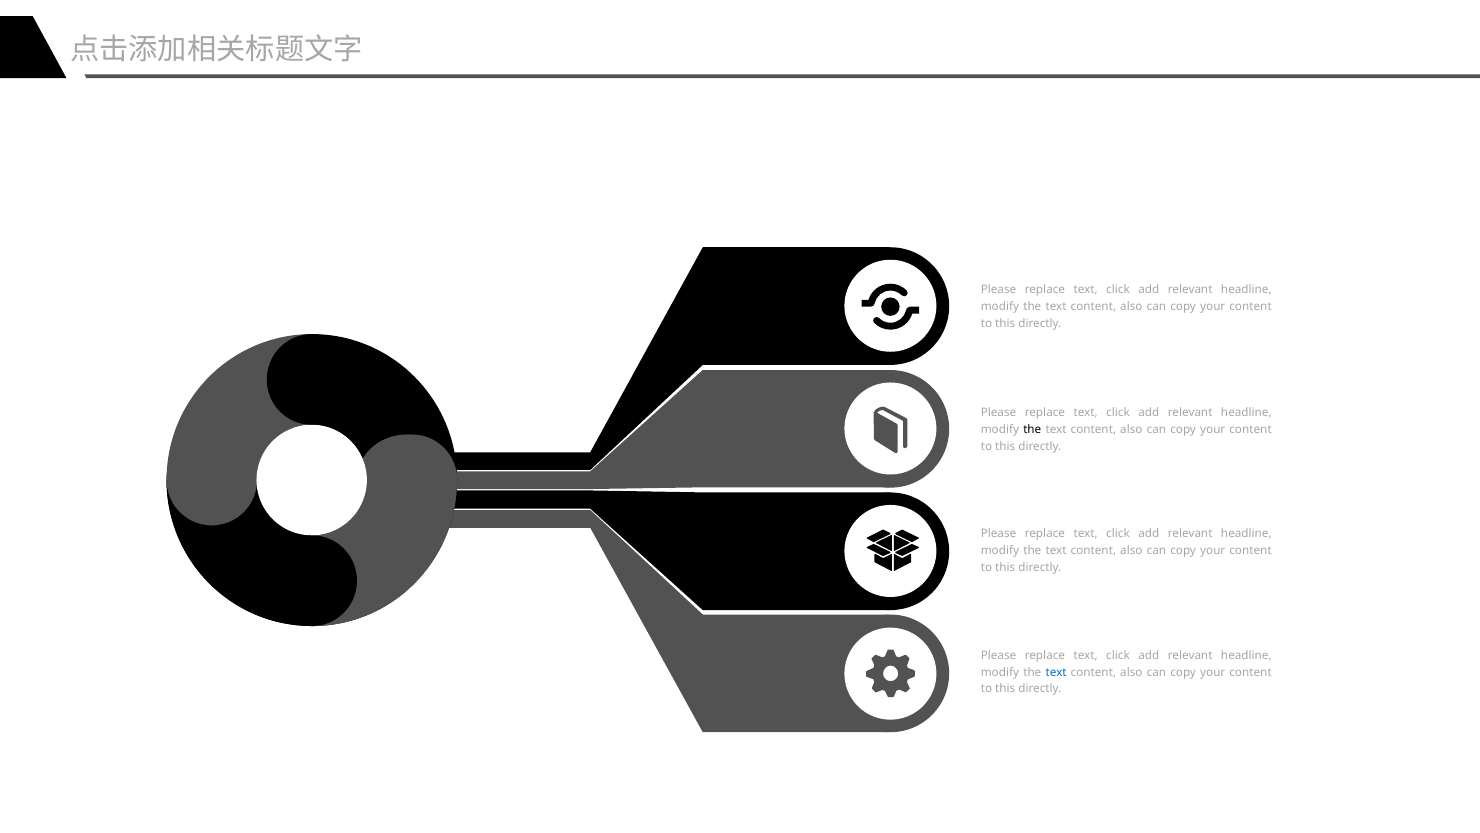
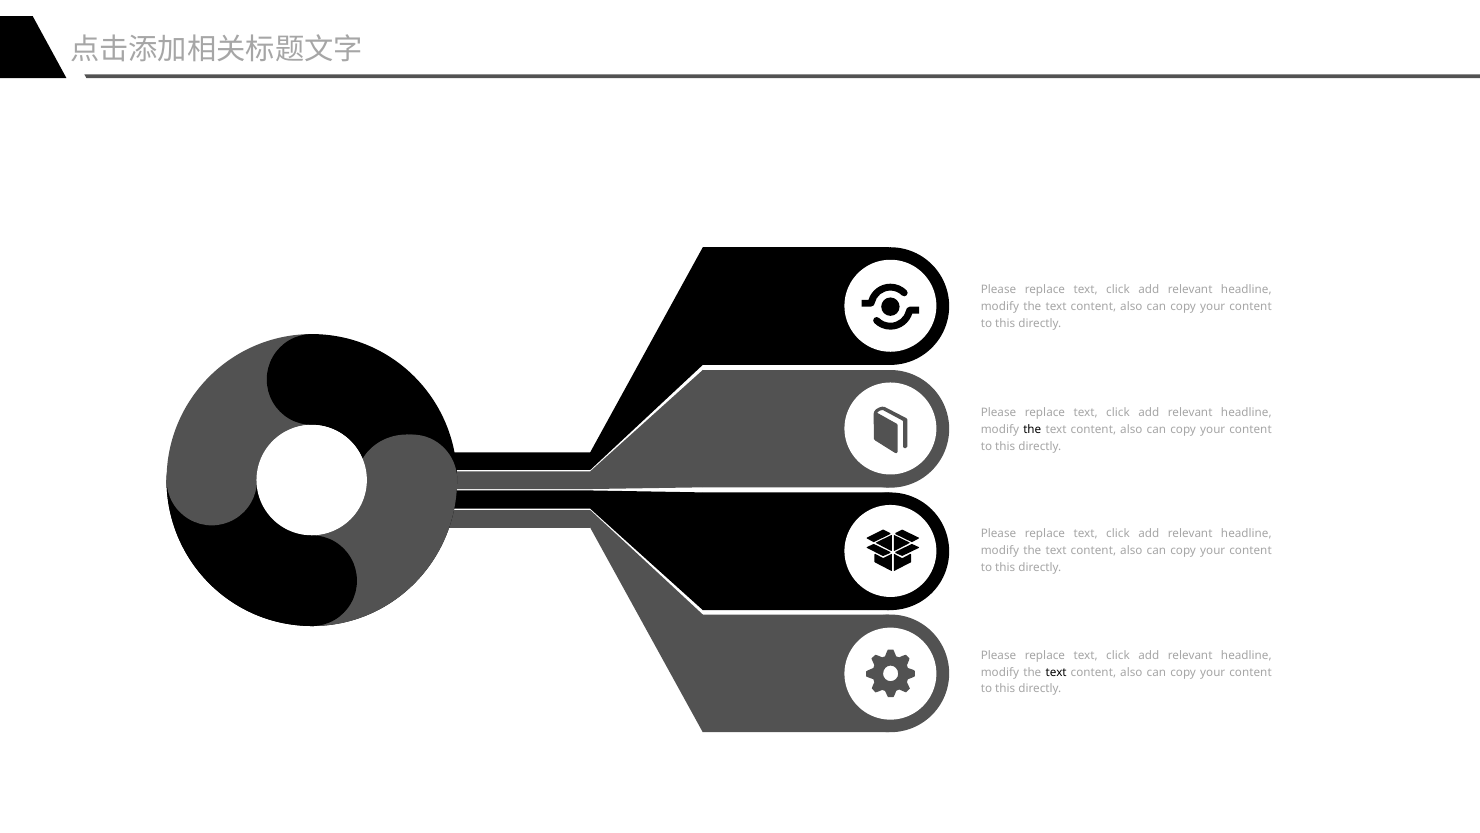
text at (1056, 672) colour: blue -> black
